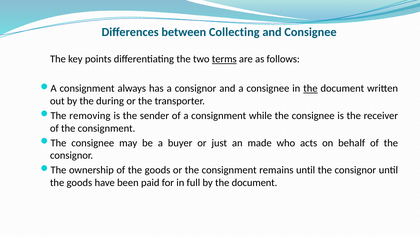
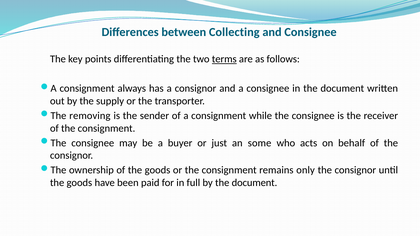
the at (310, 88) underline: present -> none
during: during -> supply
made: made -> some
remains until: until -> only
